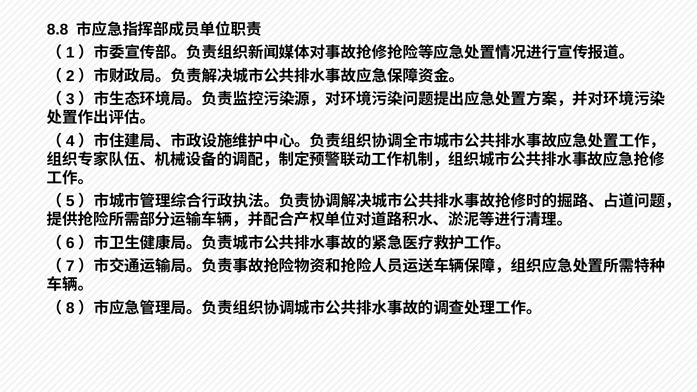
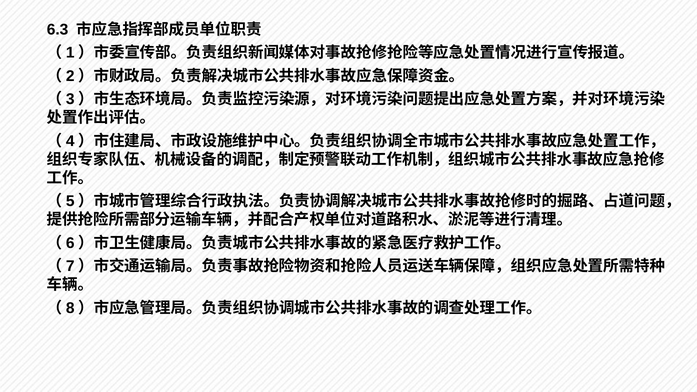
8.8: 8.8 -> 6.3
